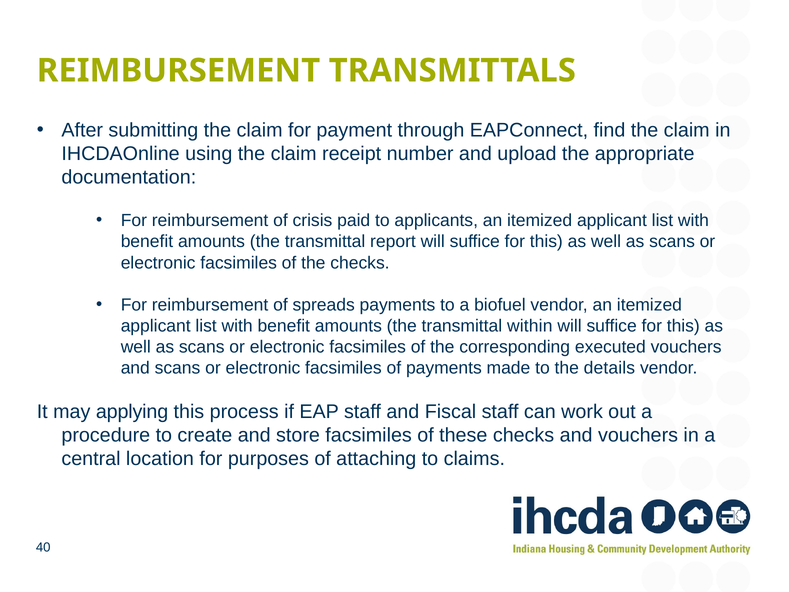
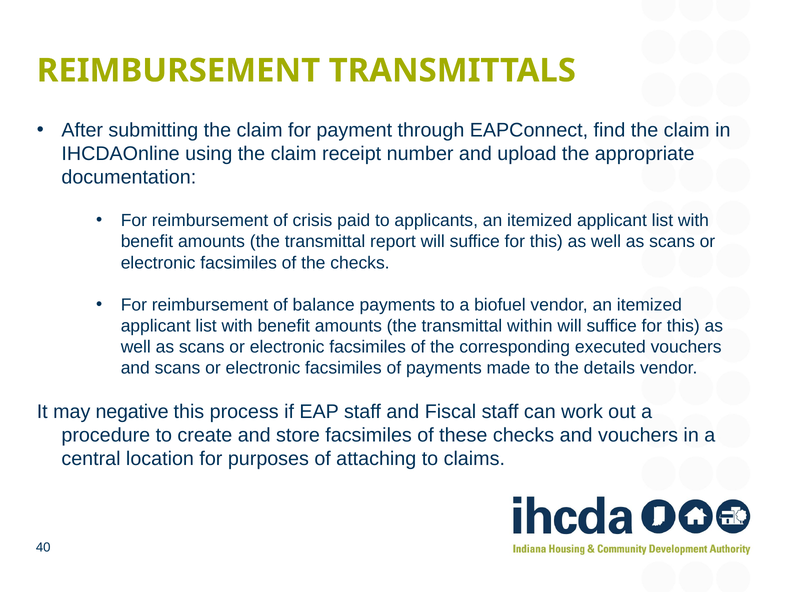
spreads: spreads -> balance
applying: applying -> negative
